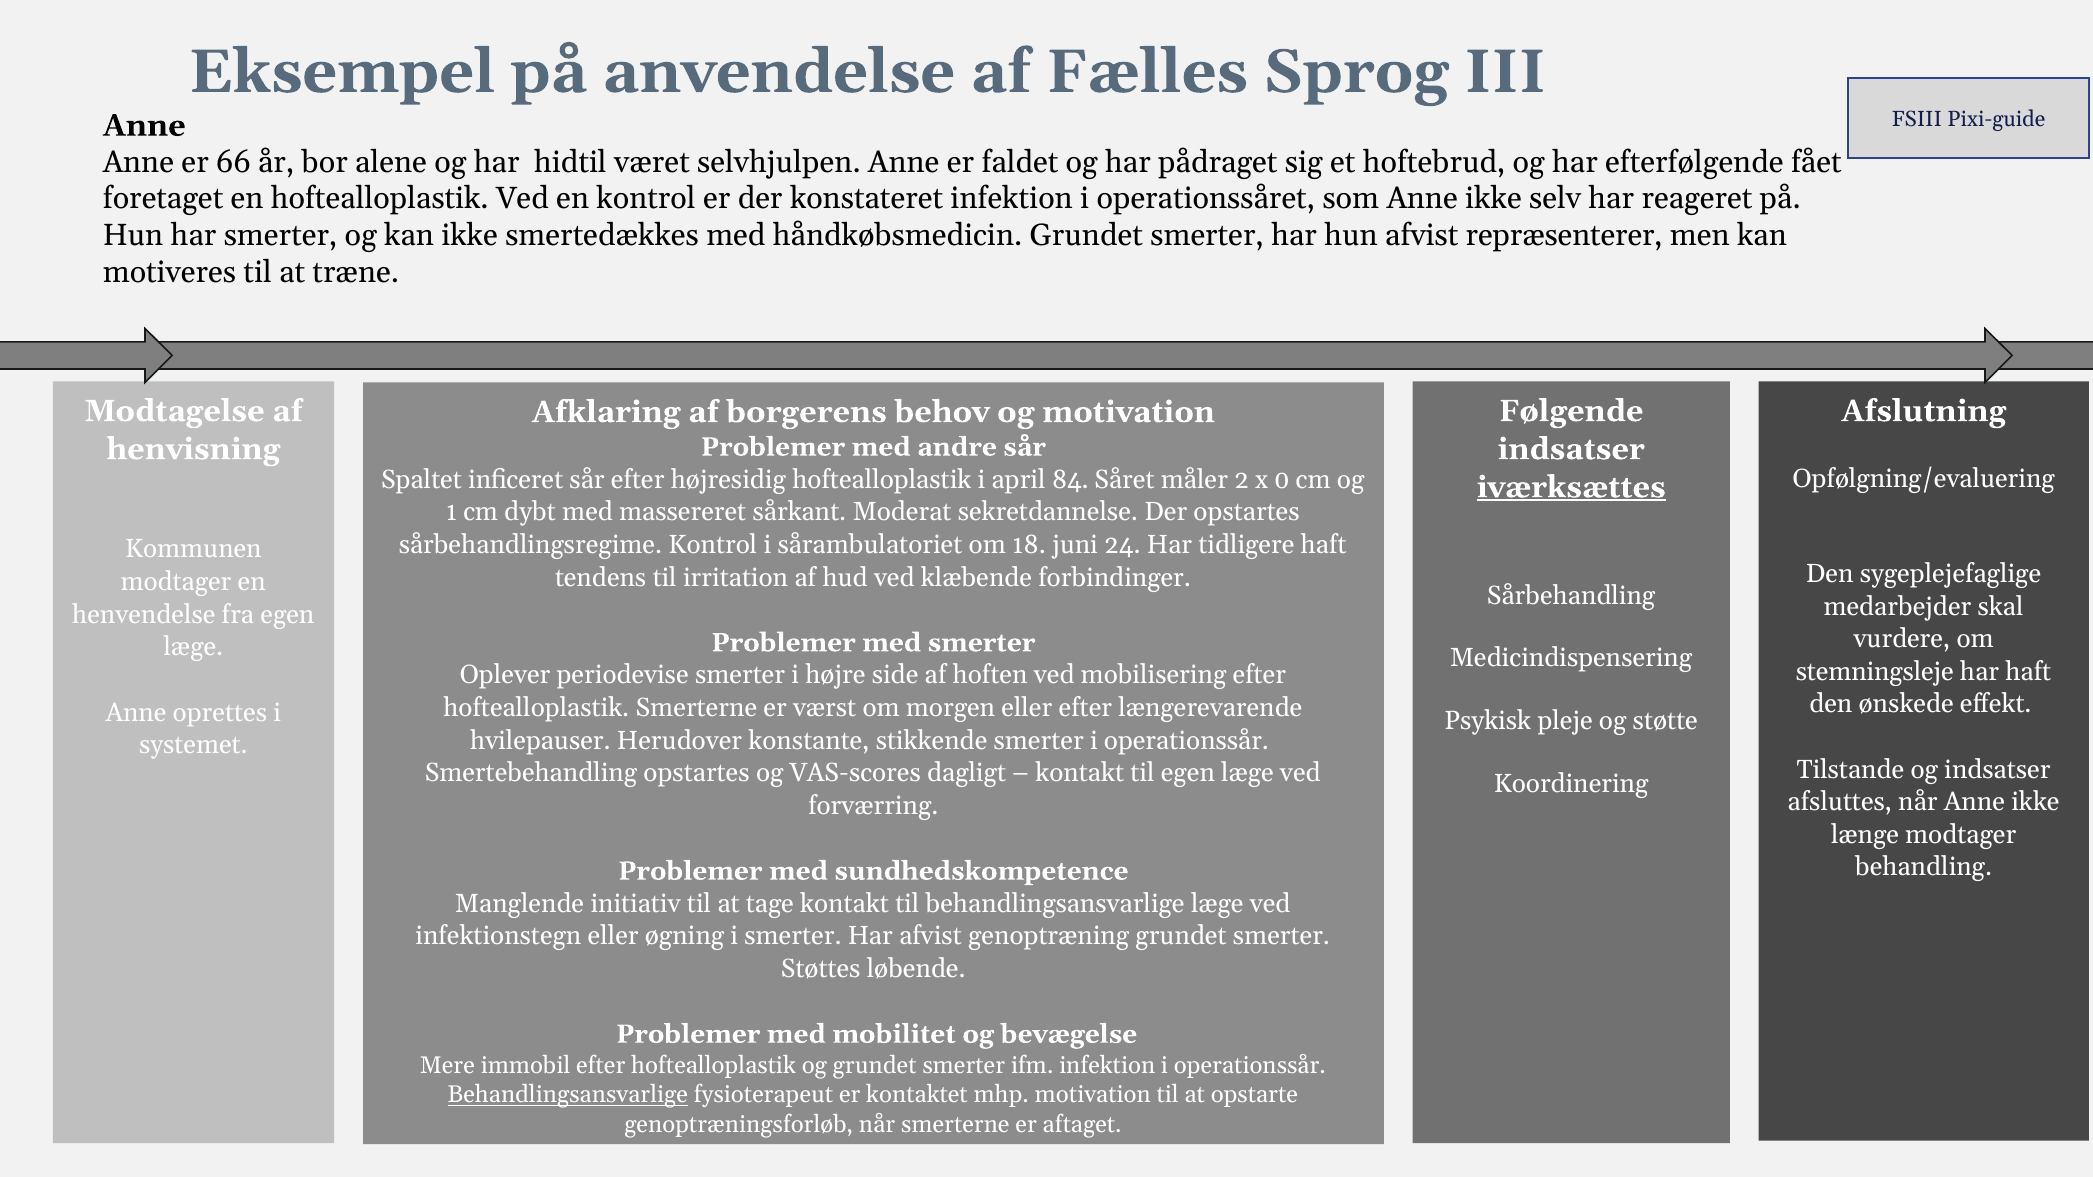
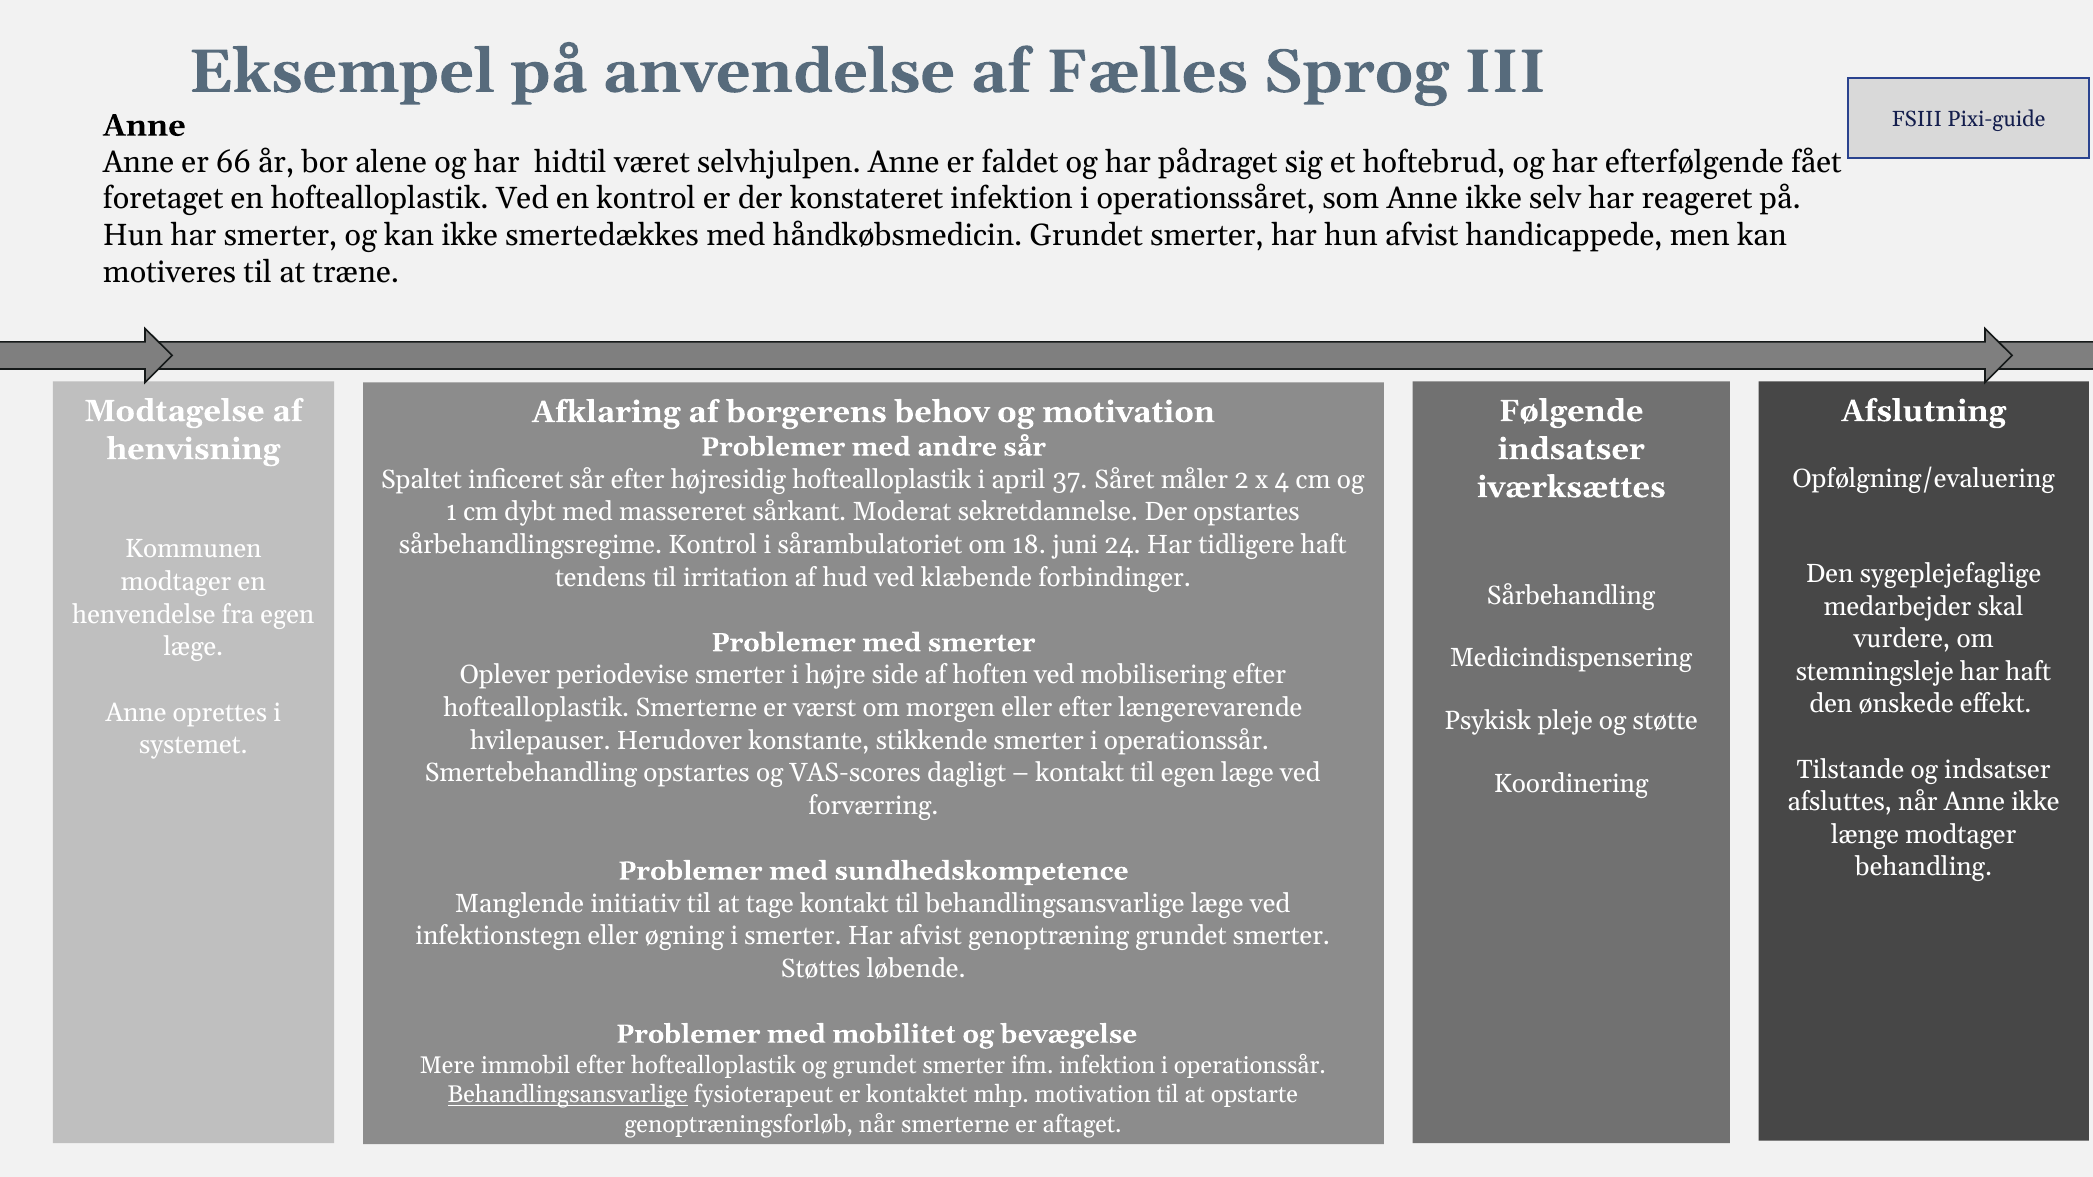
repræsenterer: repræsenterer -> handicappede
84: 84 -> 37
0: 0 -> 4
iværksættes underline: present -> none
